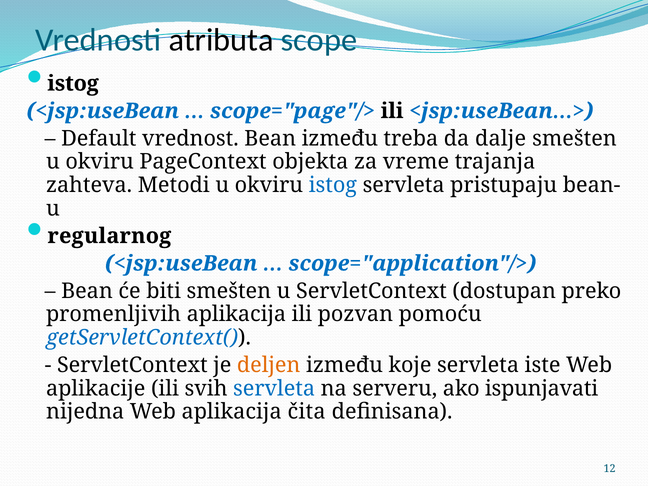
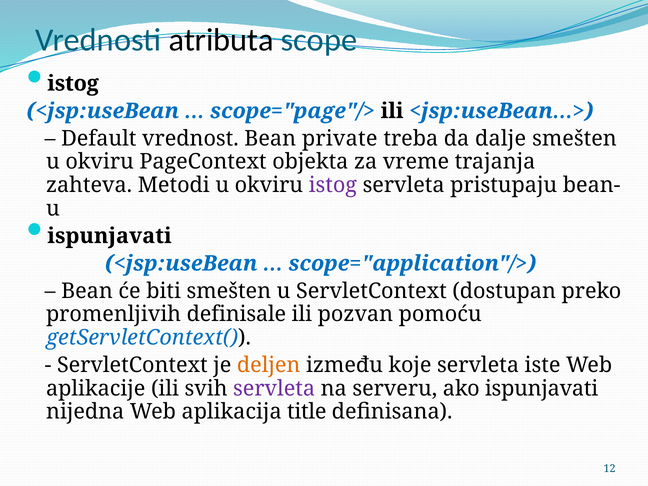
Bean između: između -> private
istog at (333, 185) colour: blue -> purple
regularnog at (109, 236): regularnog -> ispunjavati
promenljivih aplikacija: aplikacija -> definisale
servleta at (274, 388) colour: blue -> purple
čita: čita -> title
